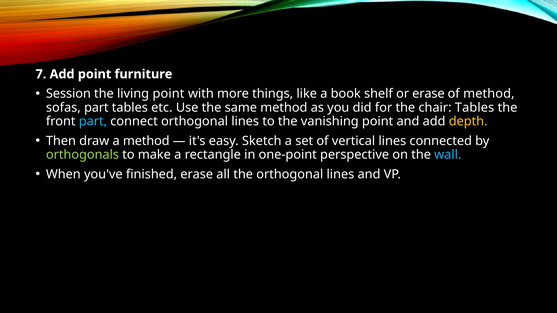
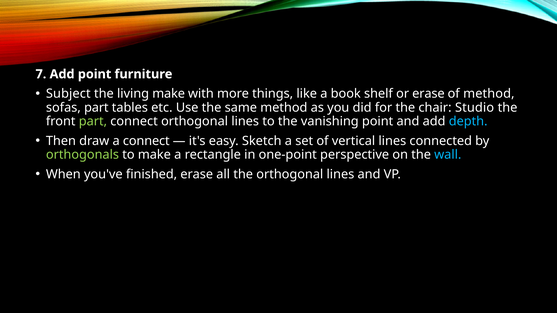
Session: Session -> Subject
living point: point -> make
chair Tables: Tables -> Studio
part at (93, 121) colour: light blue -> light green
depth colour: yellow -> light blue
a method: method -> connect
